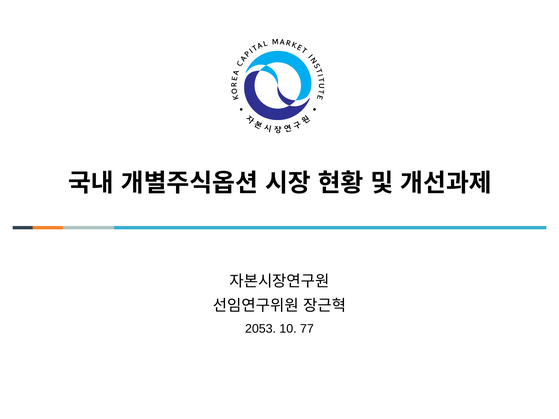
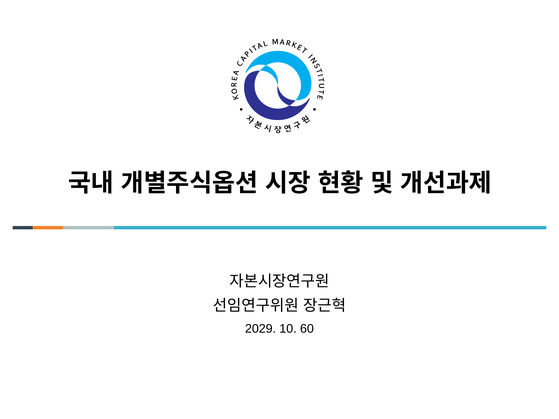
2053: 2053 -> 2029
77: 77 -> 60
